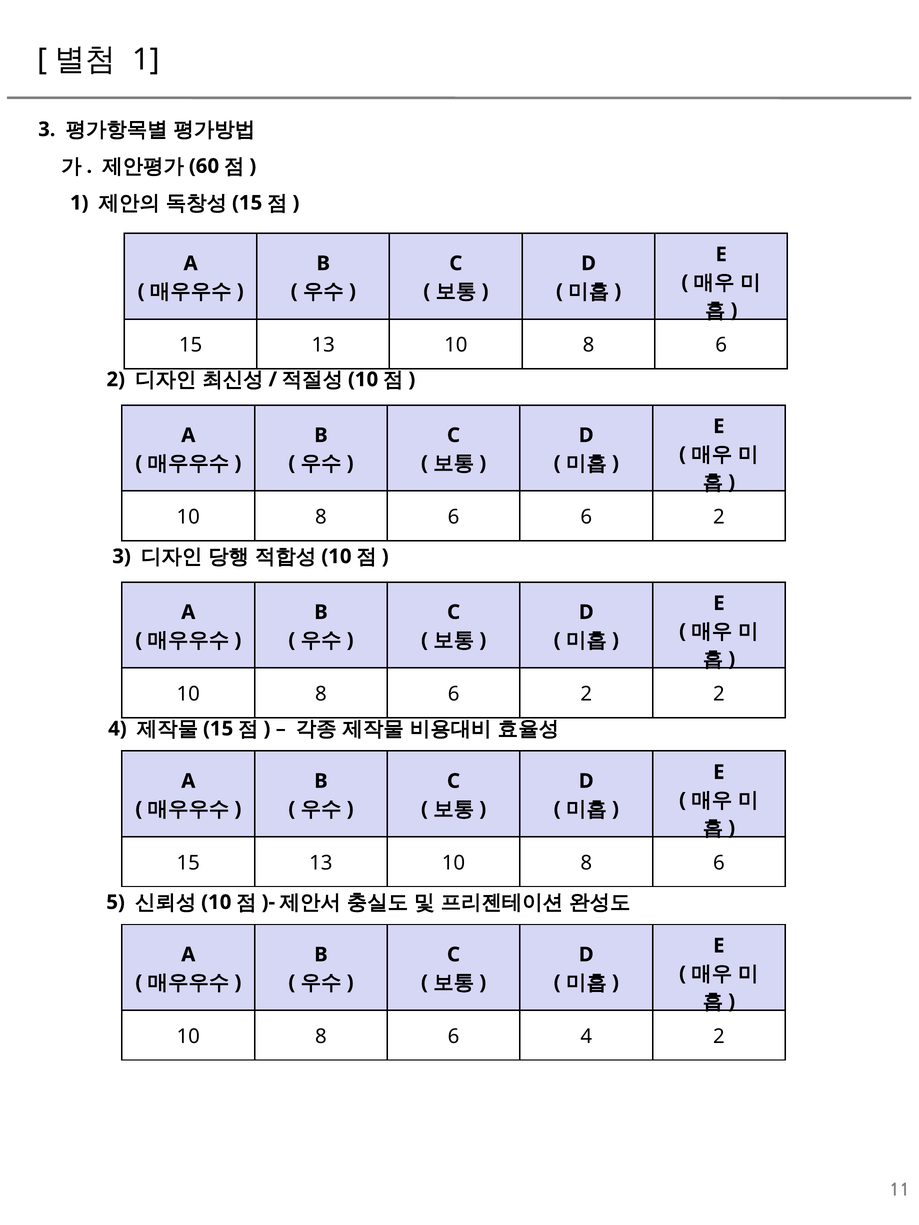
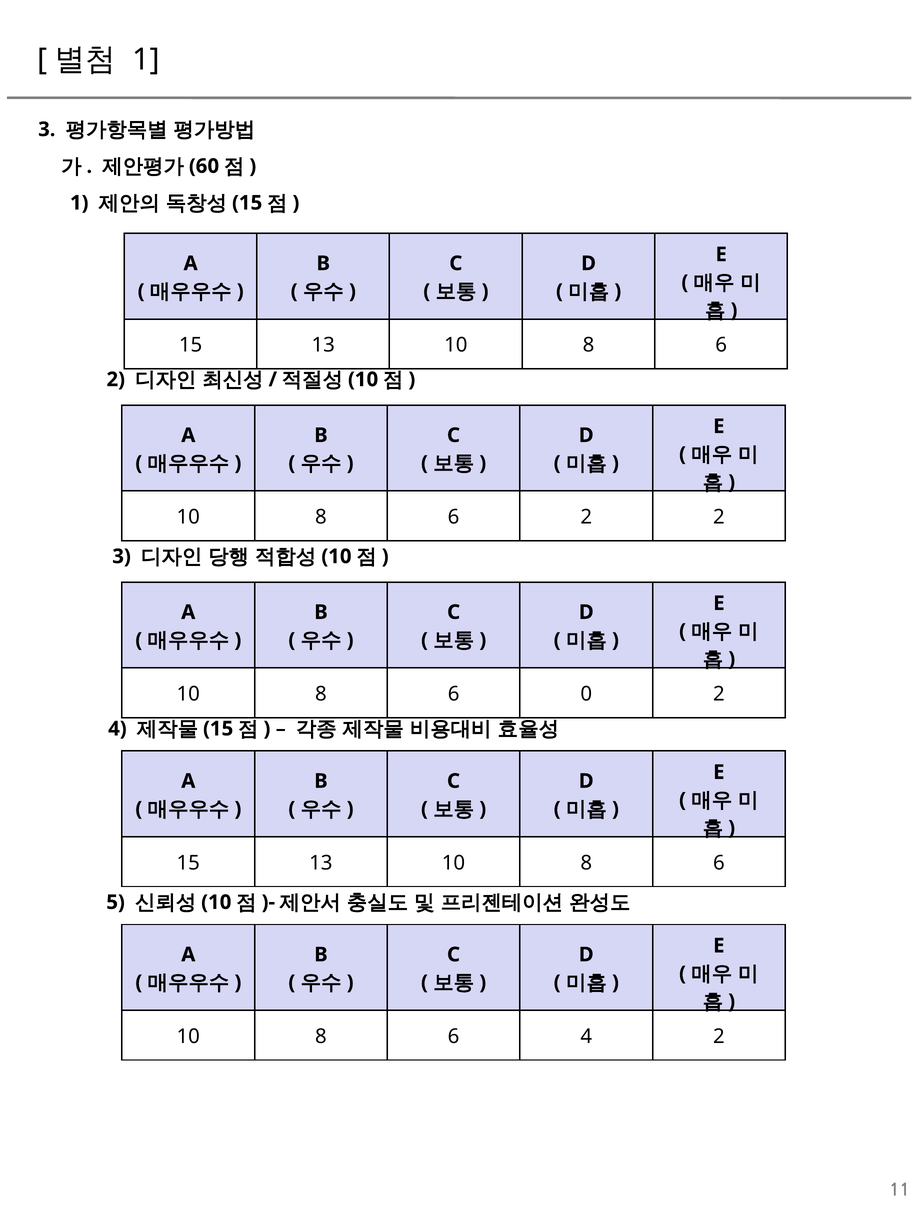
6 at (586, 517): 6 -> 2
2 at (586, 694): 2 -> 0
